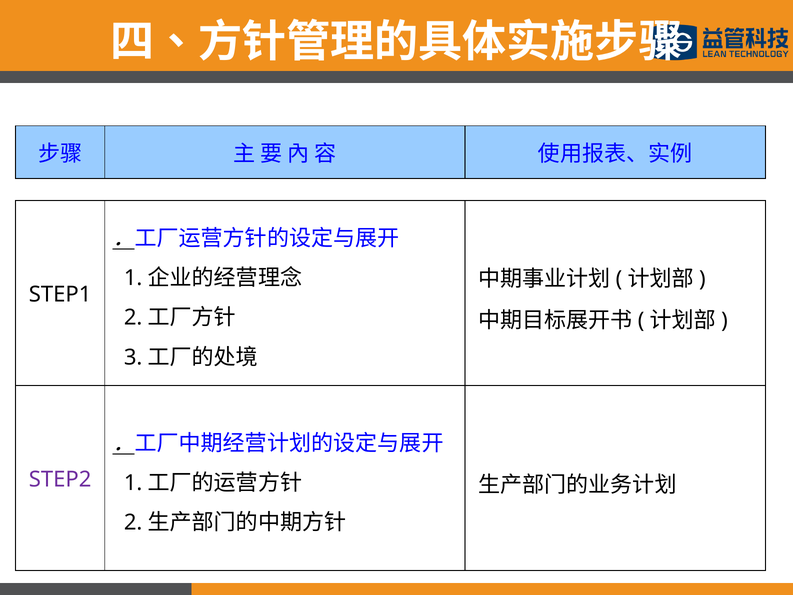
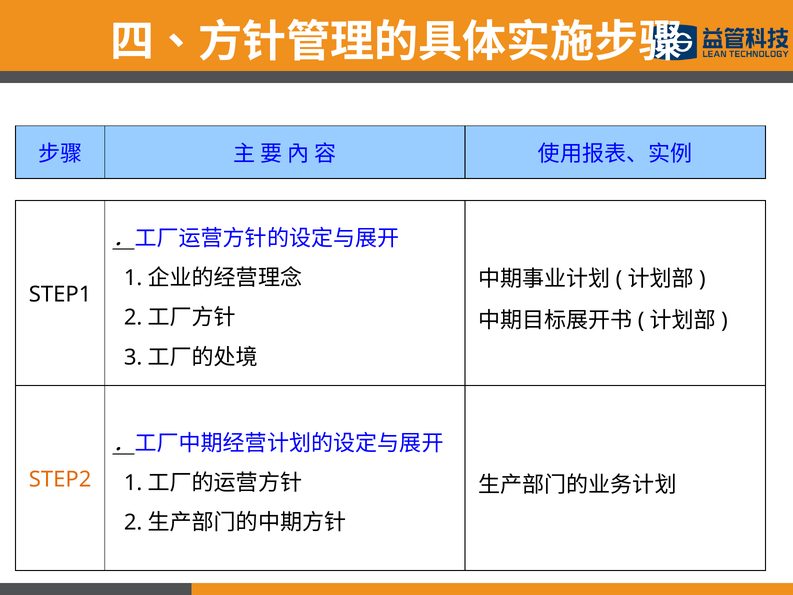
STEP2 colour: purple -> orange
